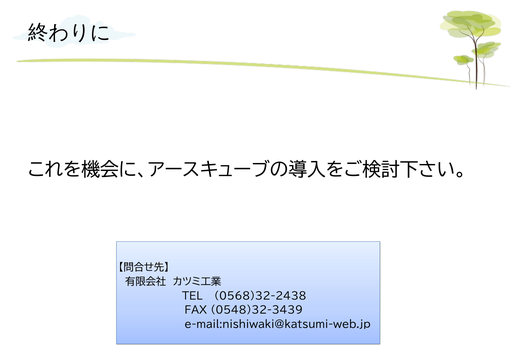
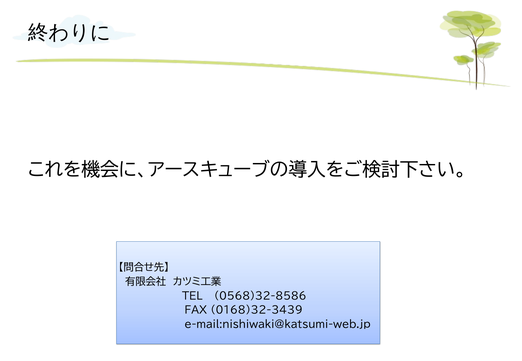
0568)32-2438: 0568)32-2438 -> 0568)32-8586
0548)32-3439: 0548)32-3439 -> 0168)32-3439
